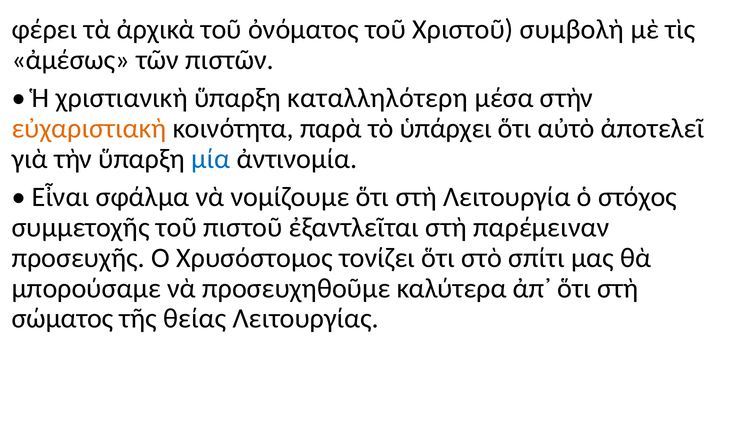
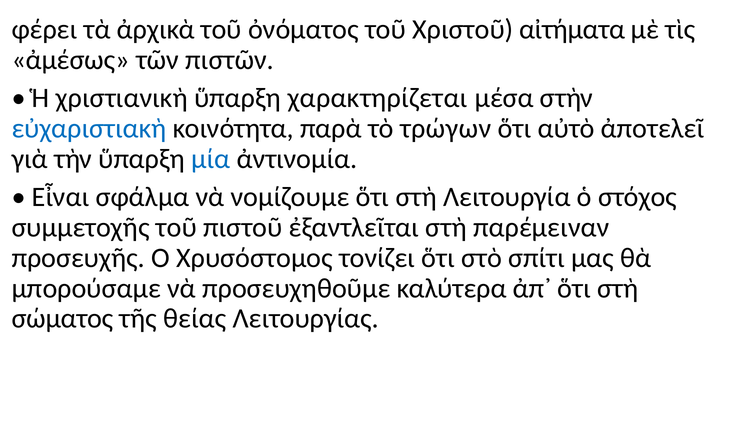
συμβολὴ: συμβολὴ -> αἰτήματα
καταλληλότερη: καταλληλότερη -> χαρακτηρίζεται
εὐχαριστιακὴ colour: orange -> blue
ὑπάρχει: ὑπάρχει -> τρώγων
